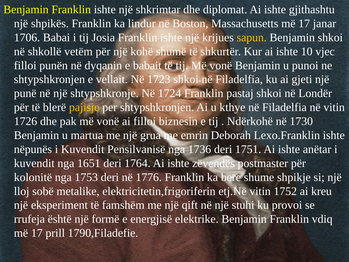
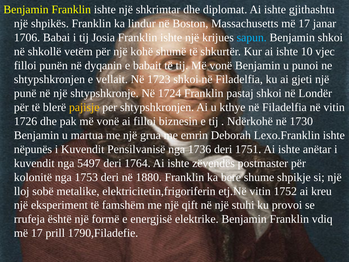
sapun colour: yellow -> light blue
1651: 1651 -> 5497
1776: 1776 -> 1880
